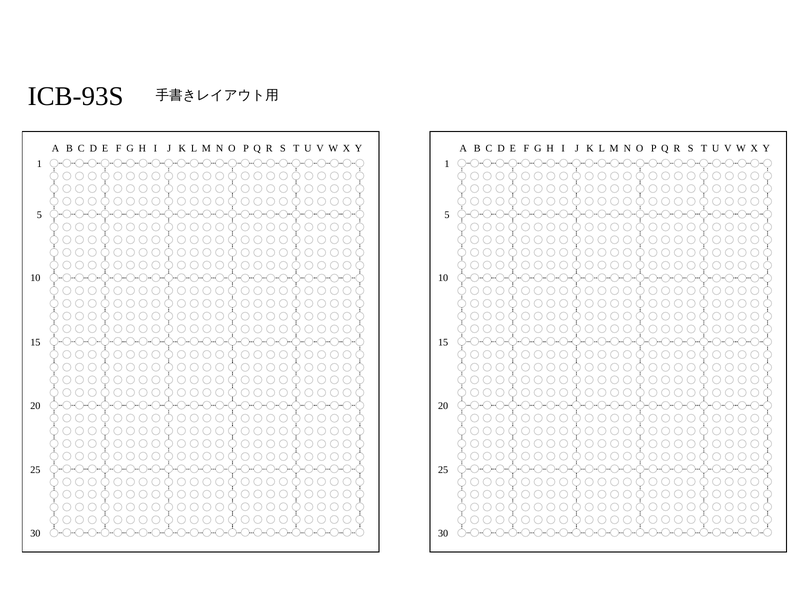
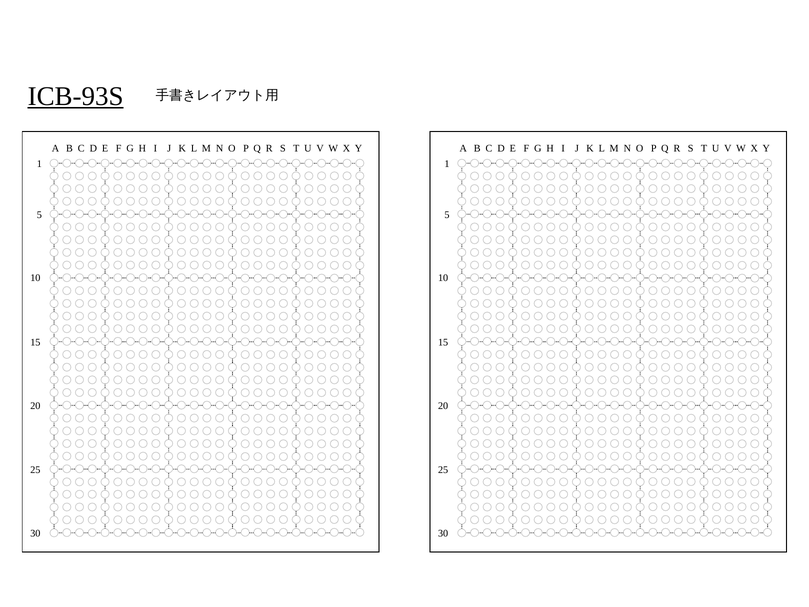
ICB-93S underline: none -> present
